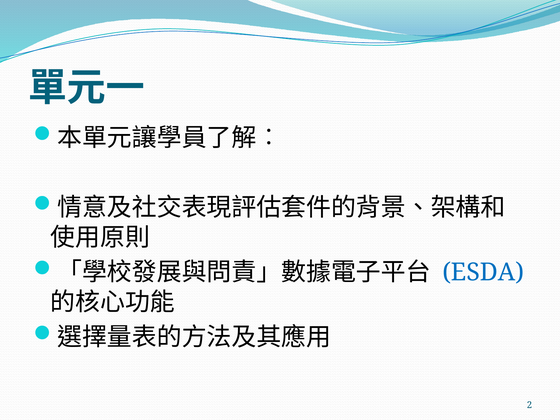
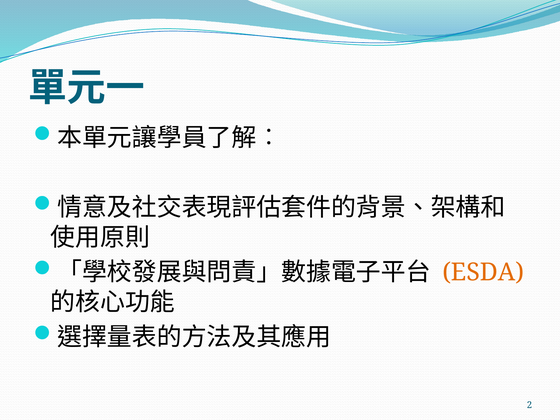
ESDA colour: blue -> orange
